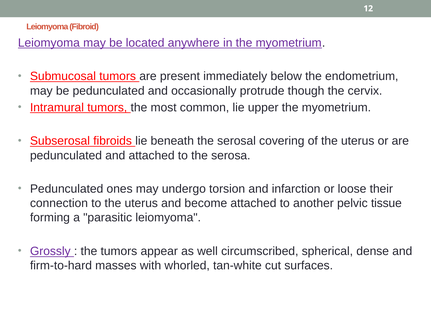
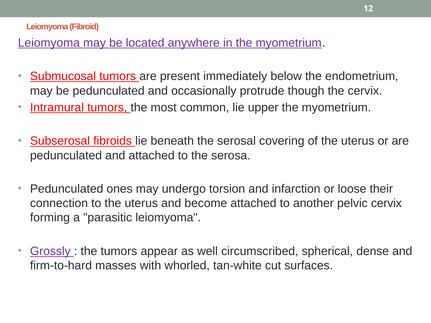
pelvic tissue: tissue -> cervix
